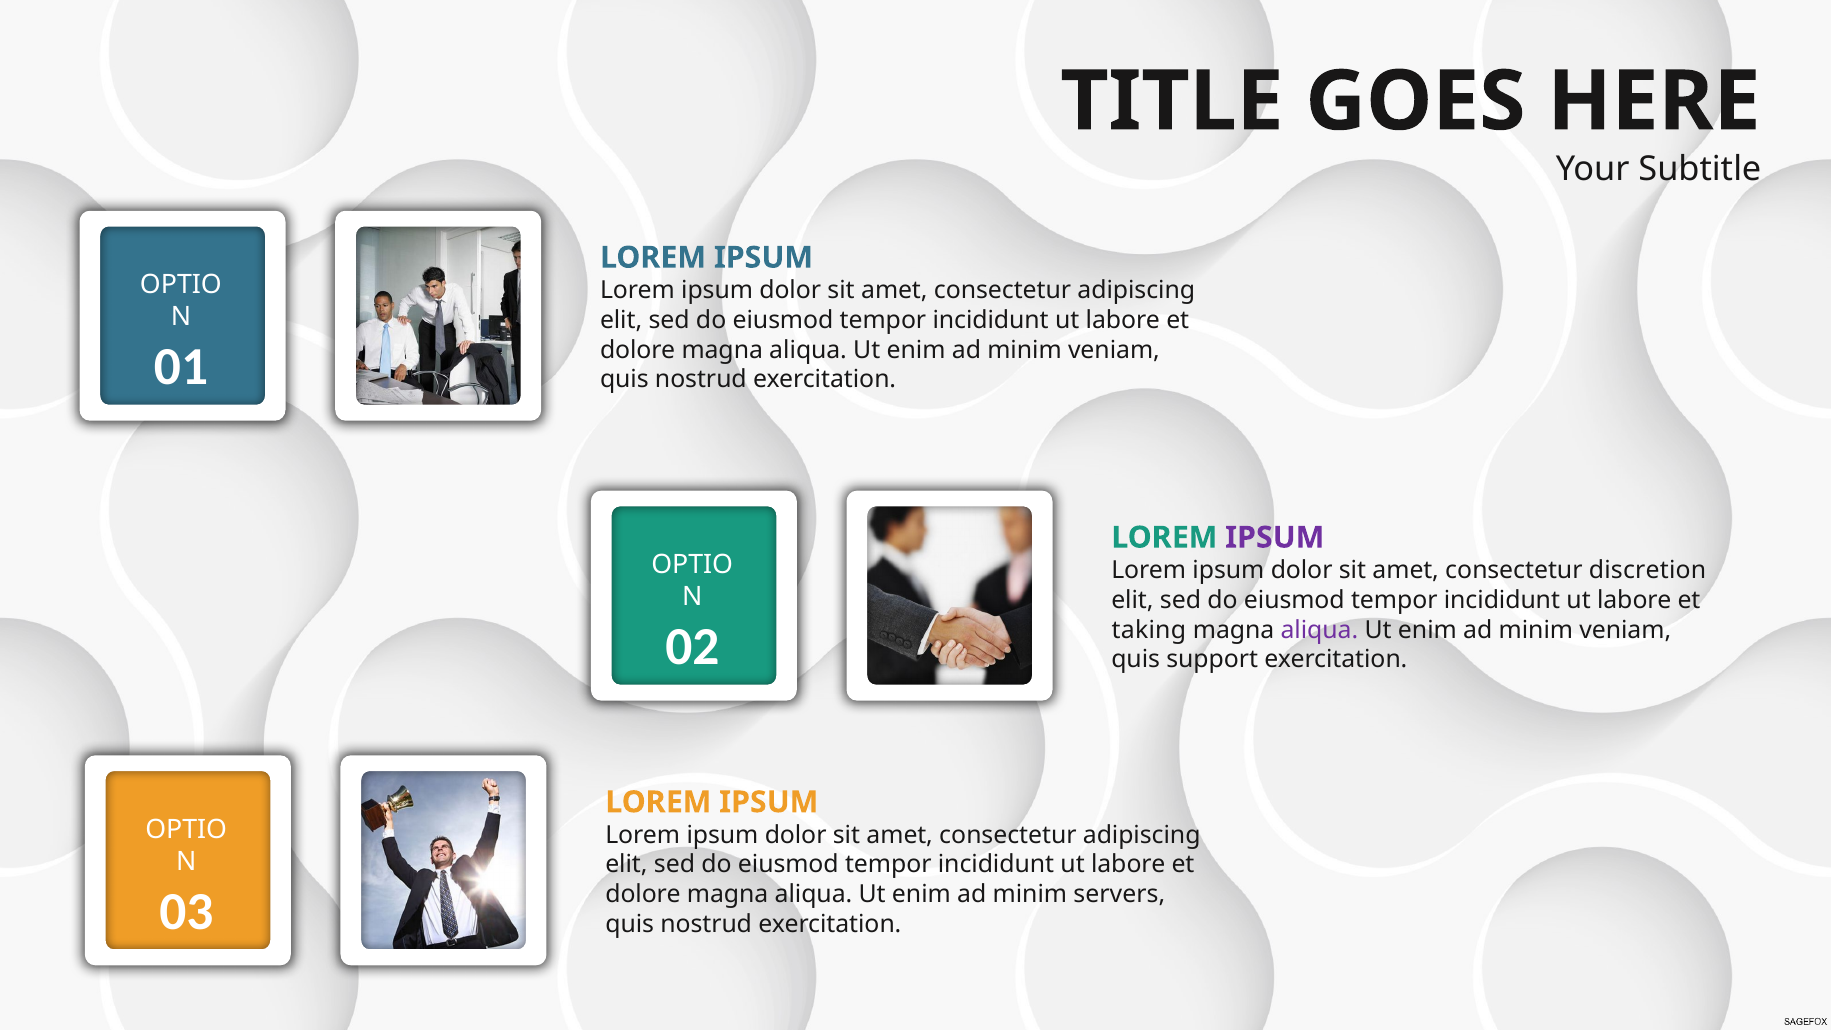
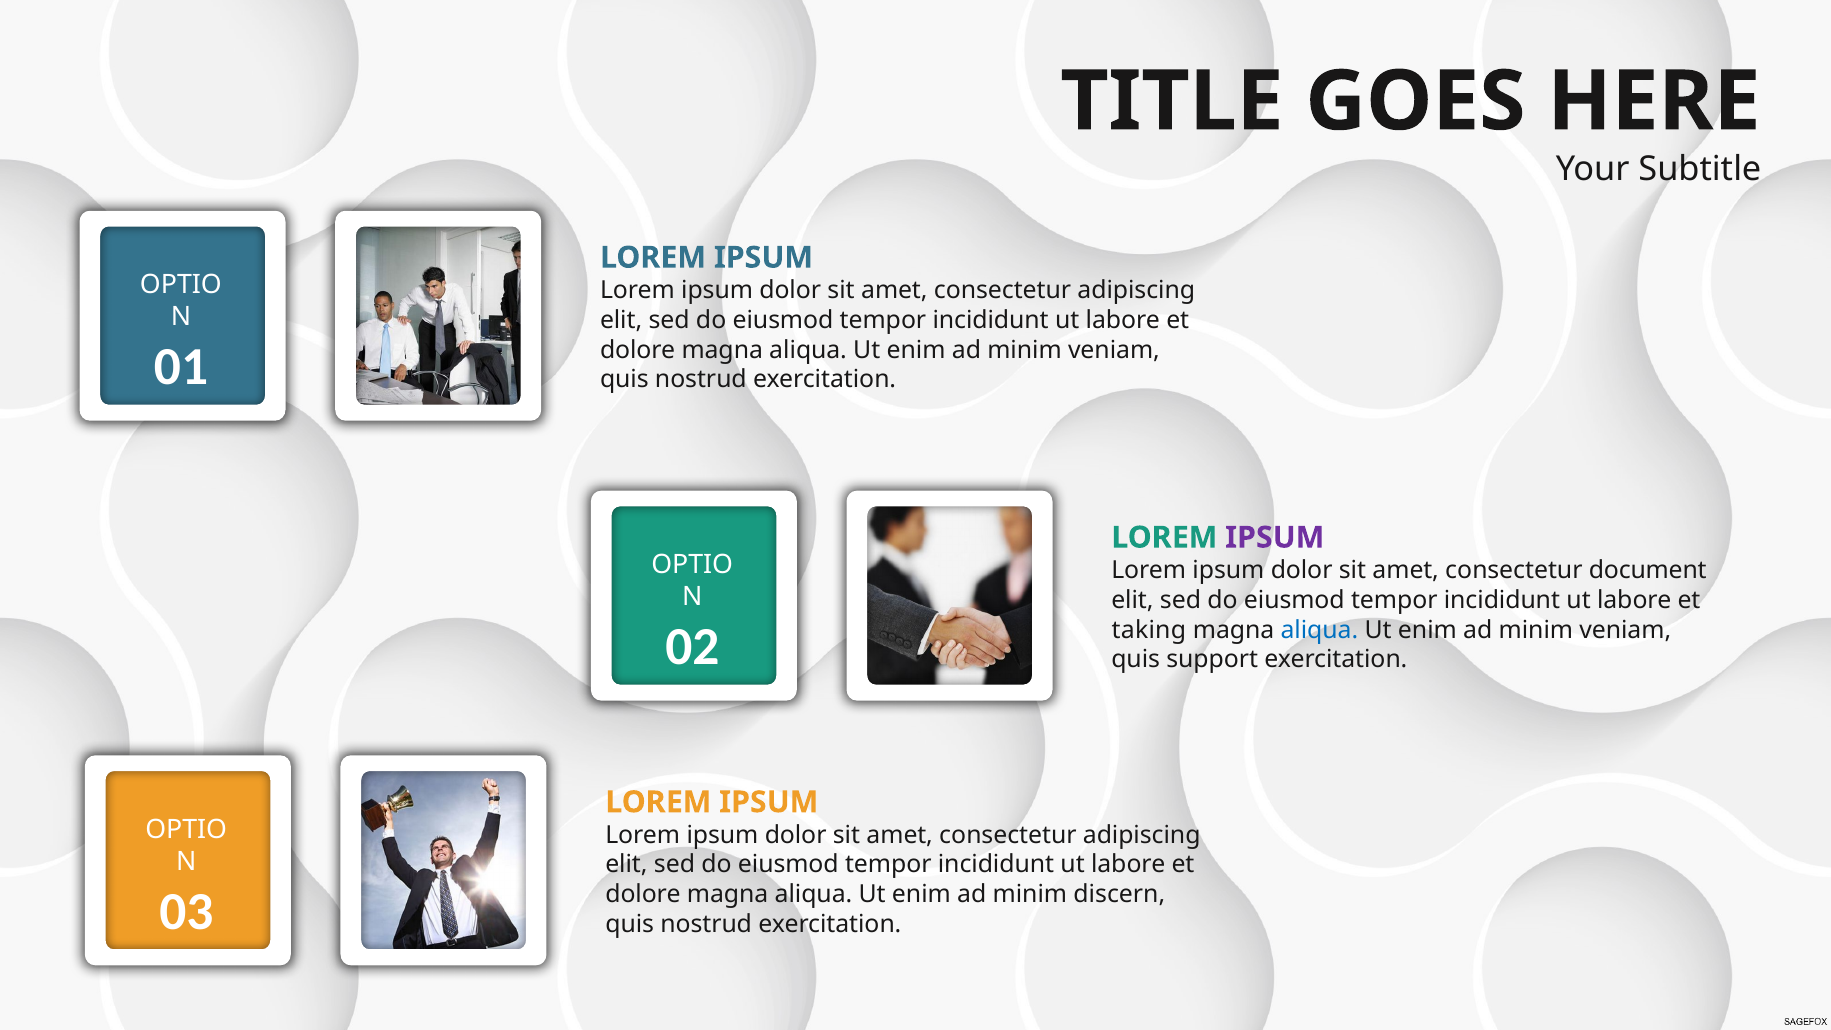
discretion: discretion -> document
aliqua at (1319, 630) colour: purple -> blue
servers: servers -> discern
